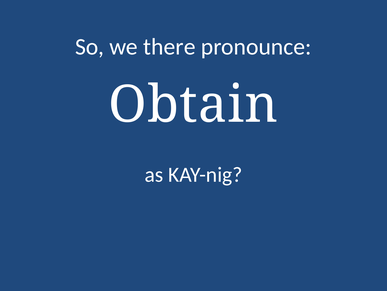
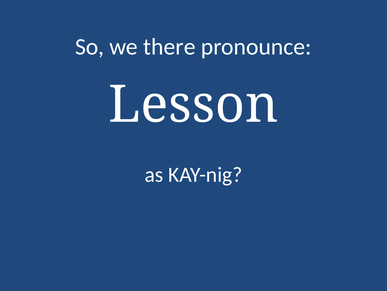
Obtain: Obtain -> Lesson
